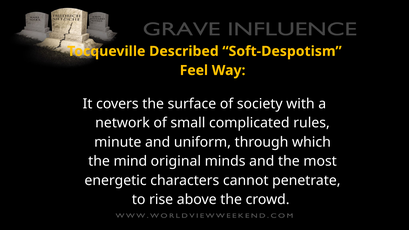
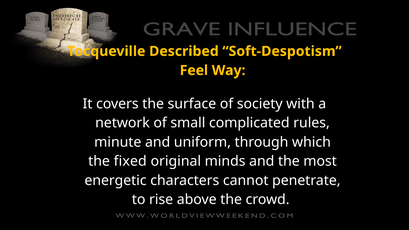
mind: mind -> fixed
